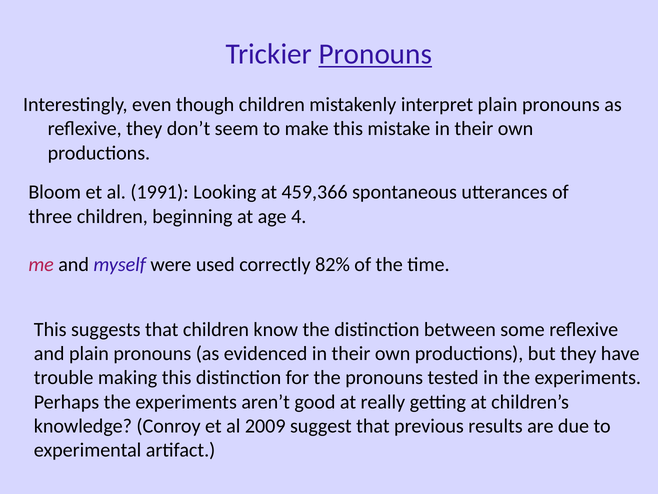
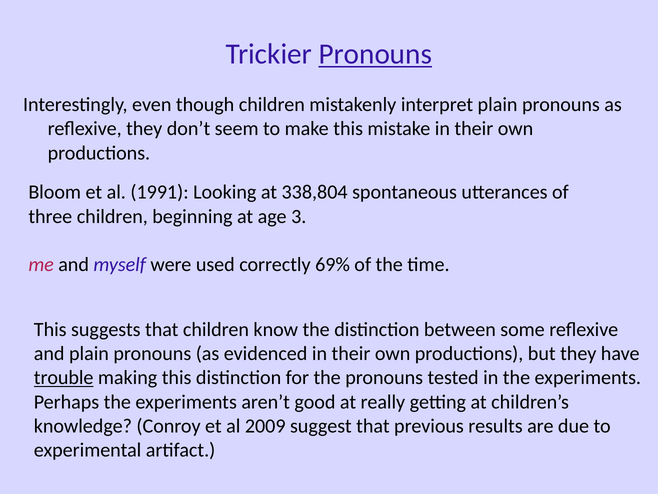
459,366: 459,366 -> 338,804
4: 4 -> 3
82%: 82% -> 69%
trouble underline: none -> present
